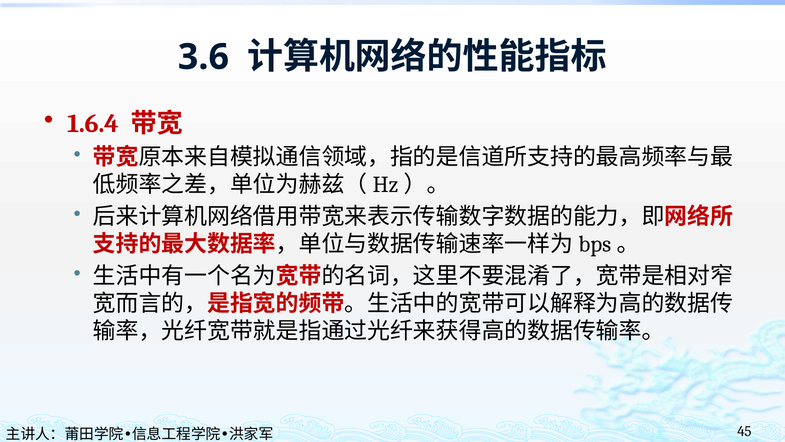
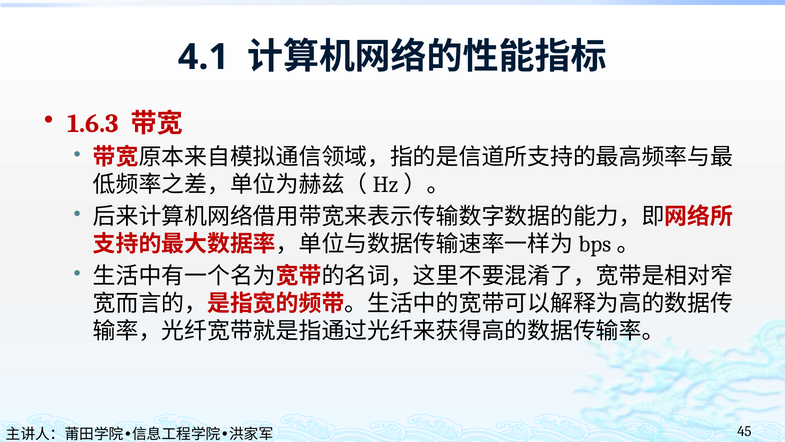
3.6: 3.6 -> 4.1
1.6.4: 1.6.4 -> 1.6.3
